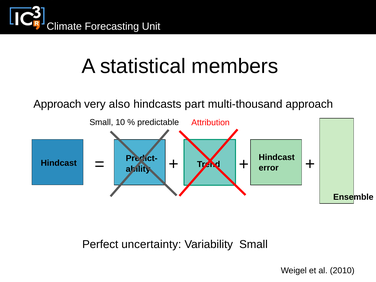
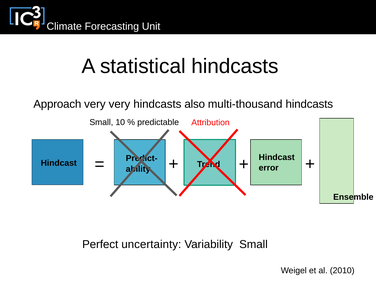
statistical members: members -> hindcasts
very also: also -> very
part: part -> also
multi-thousand approach: approach -> hindcasts
